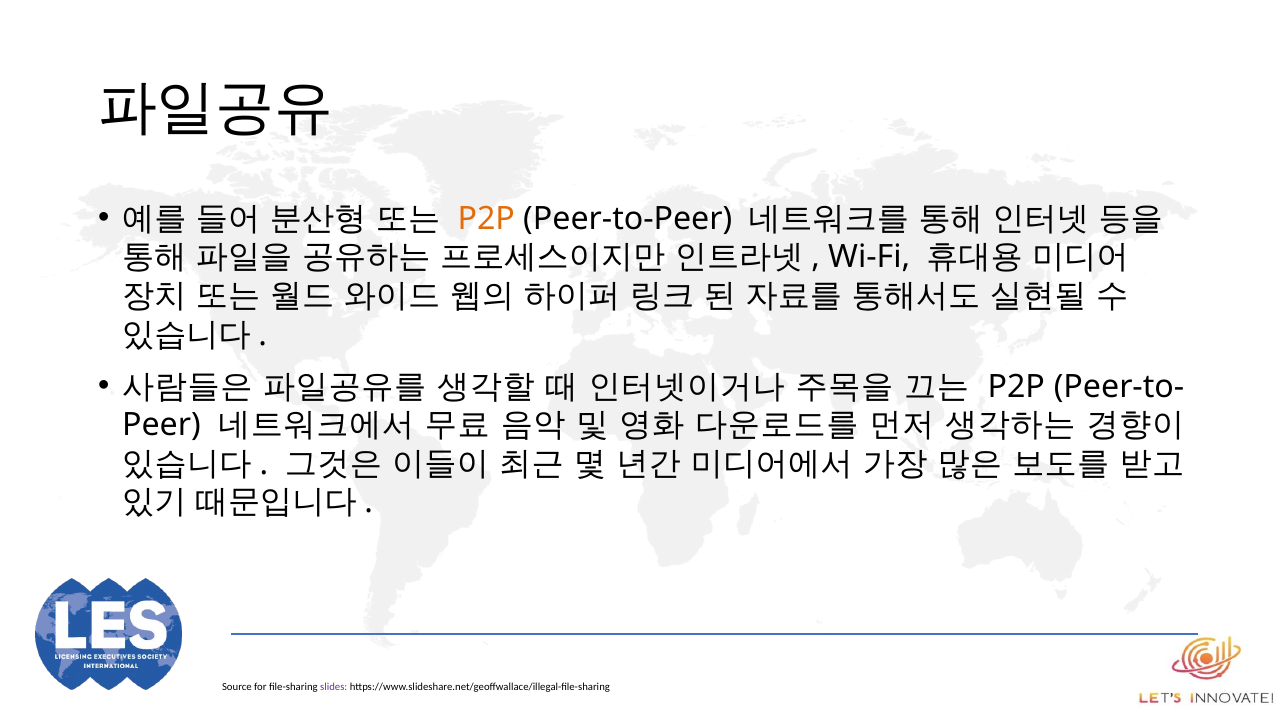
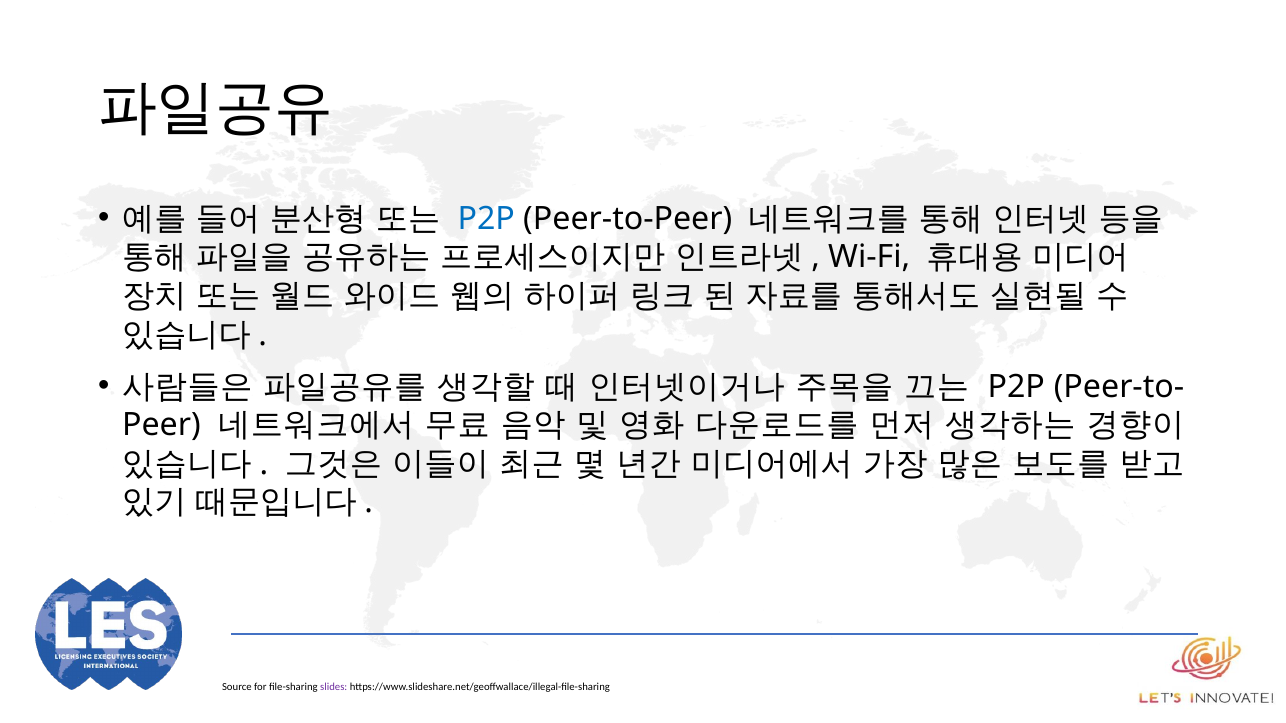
P2P at (486, 219) colour: orange -> blue
